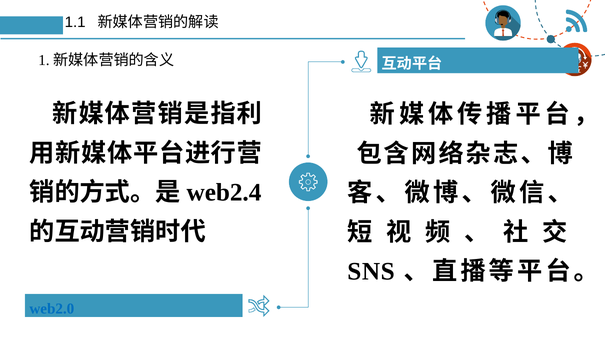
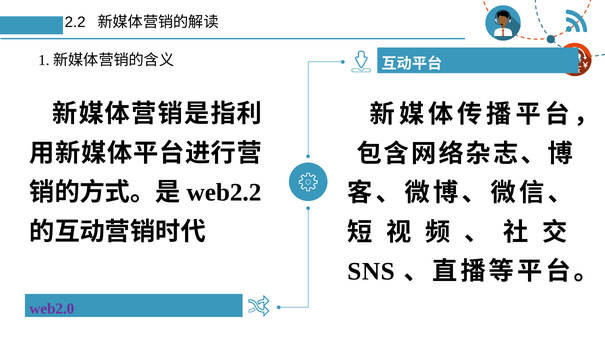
1.1: 1.1 -> 2.2
web2.4: web2.4 -> web2.2
web2.0 colour: blue -> purple
